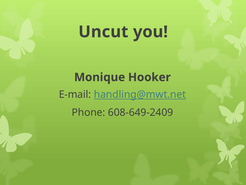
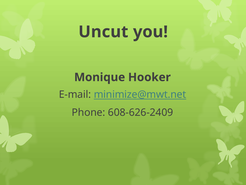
handling@mwt.net: handling@mwt.net -> minimize@mwt.net
608-649-2409: 608-649-2409 -> 608-626-2409
